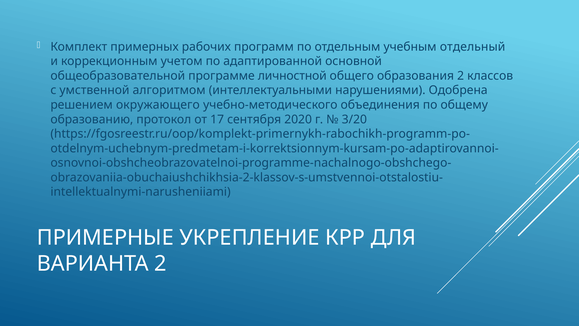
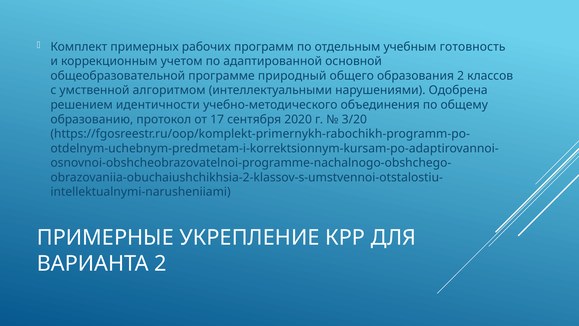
отдельный: отдельный -> готовность
личностной: личностной -> природный
окружающего: окружающего -> идентичности
